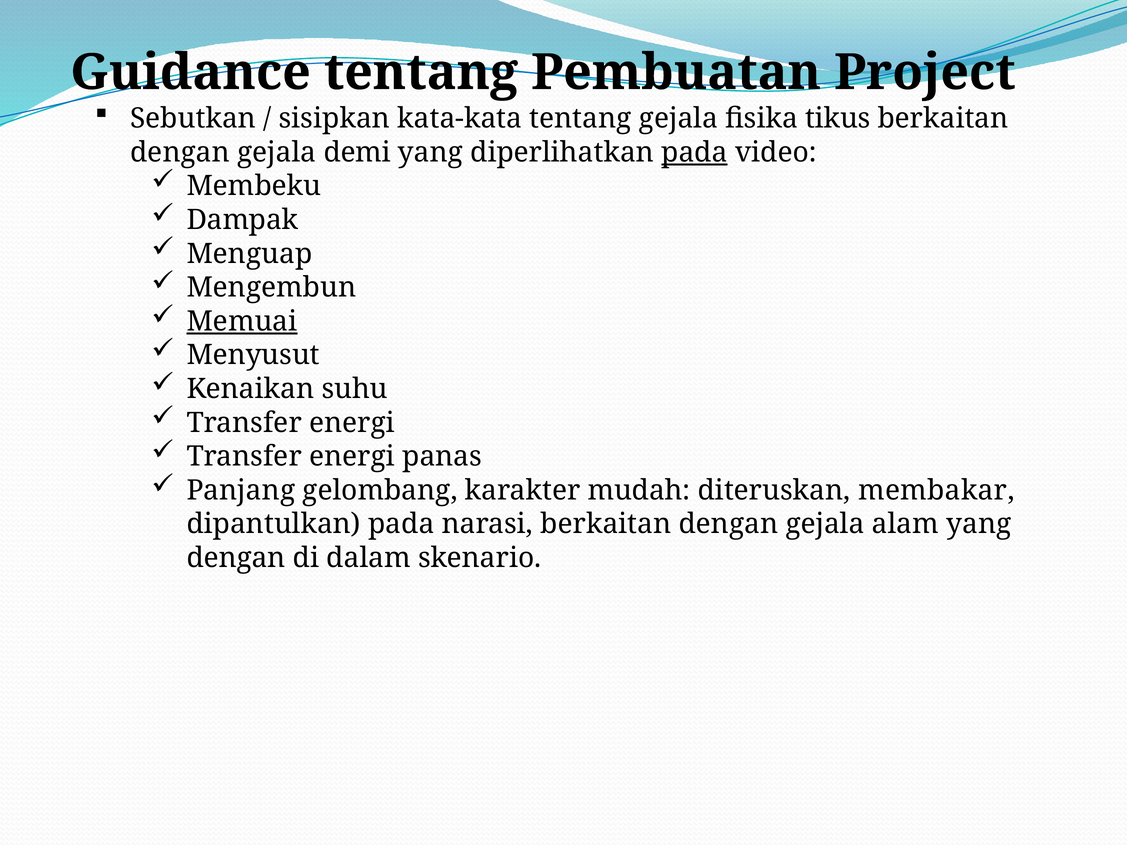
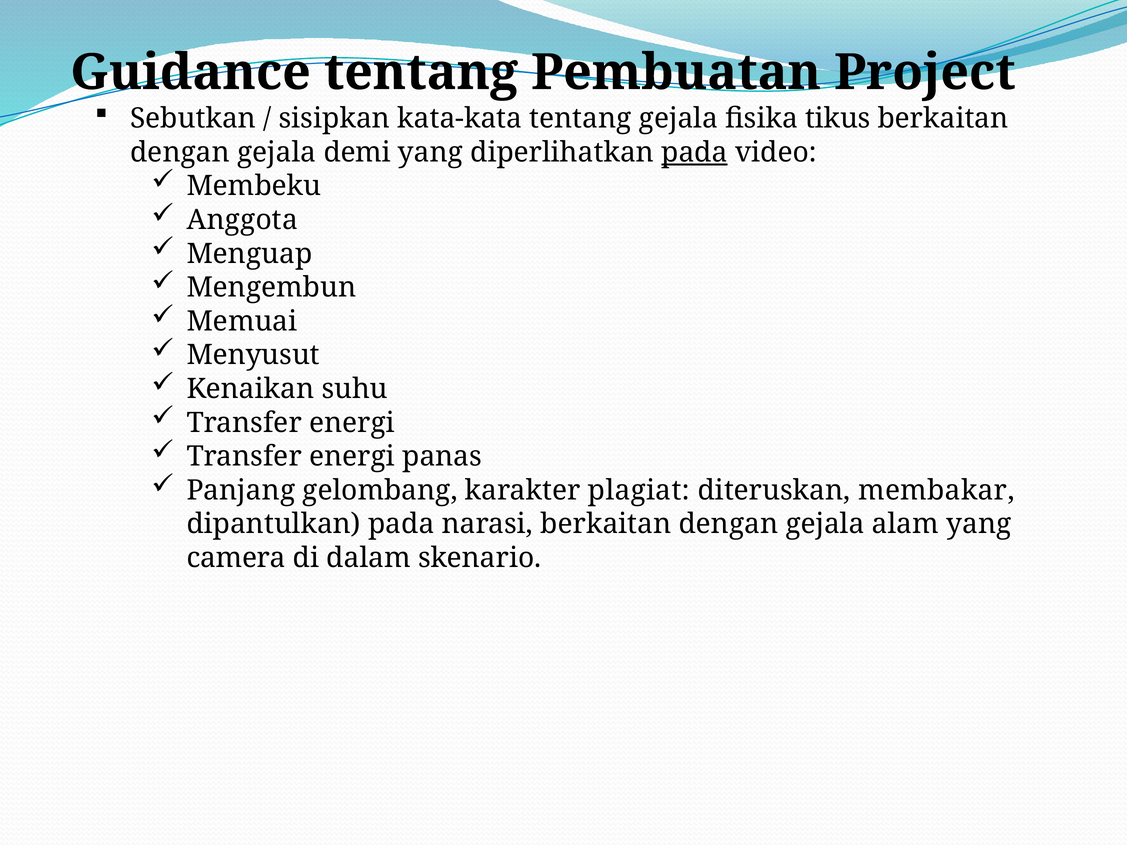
Dampak: Dampak -> Anggota
Memuai underline: present -> none
mudah: mudah -> plagiat
dengan at (236, 558): dengan -> camera
